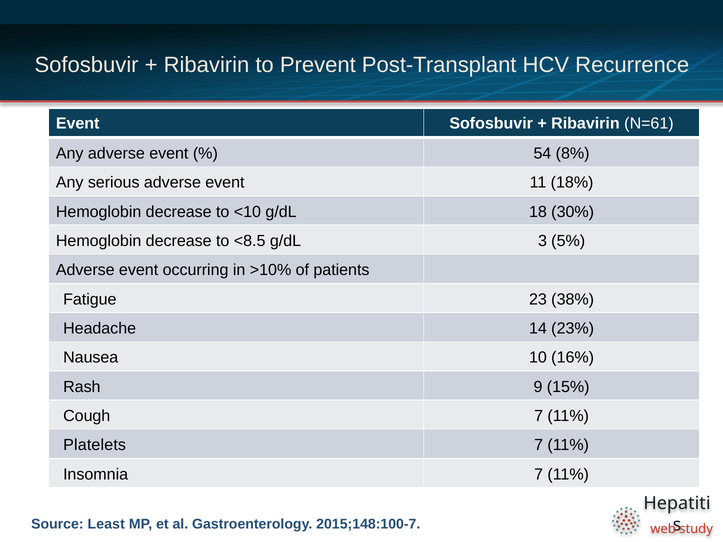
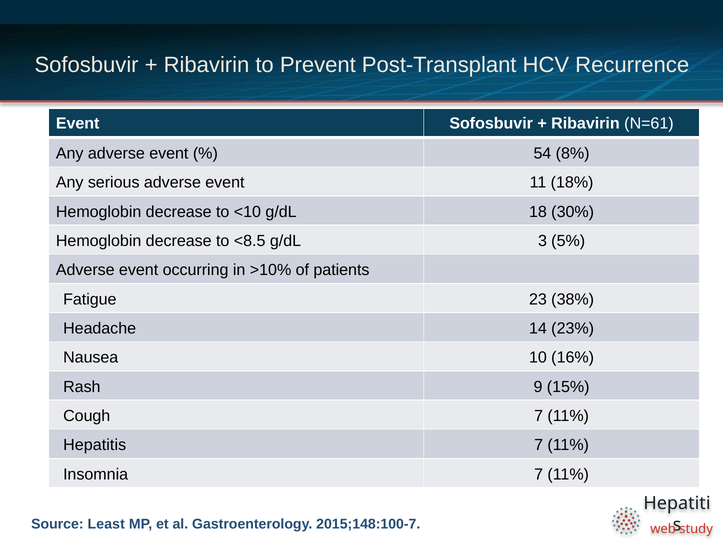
Platelets: Platelets -> Hepatitis
